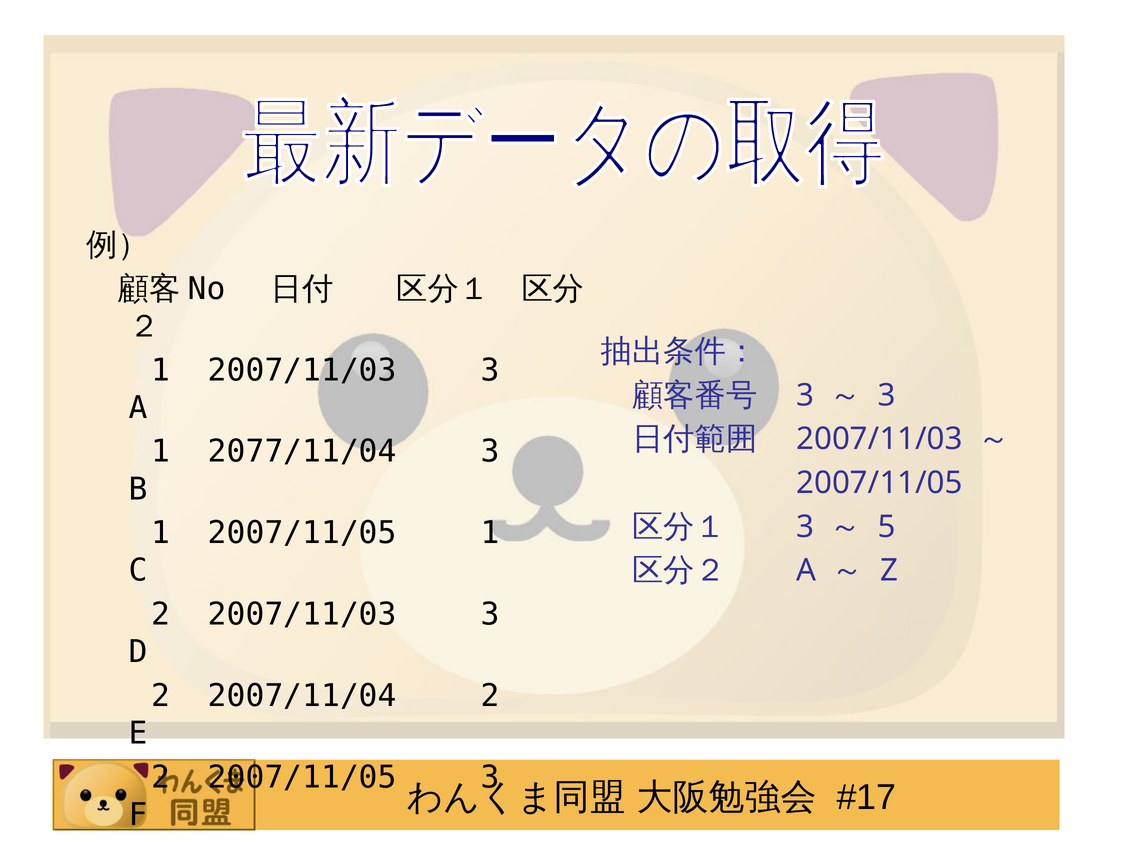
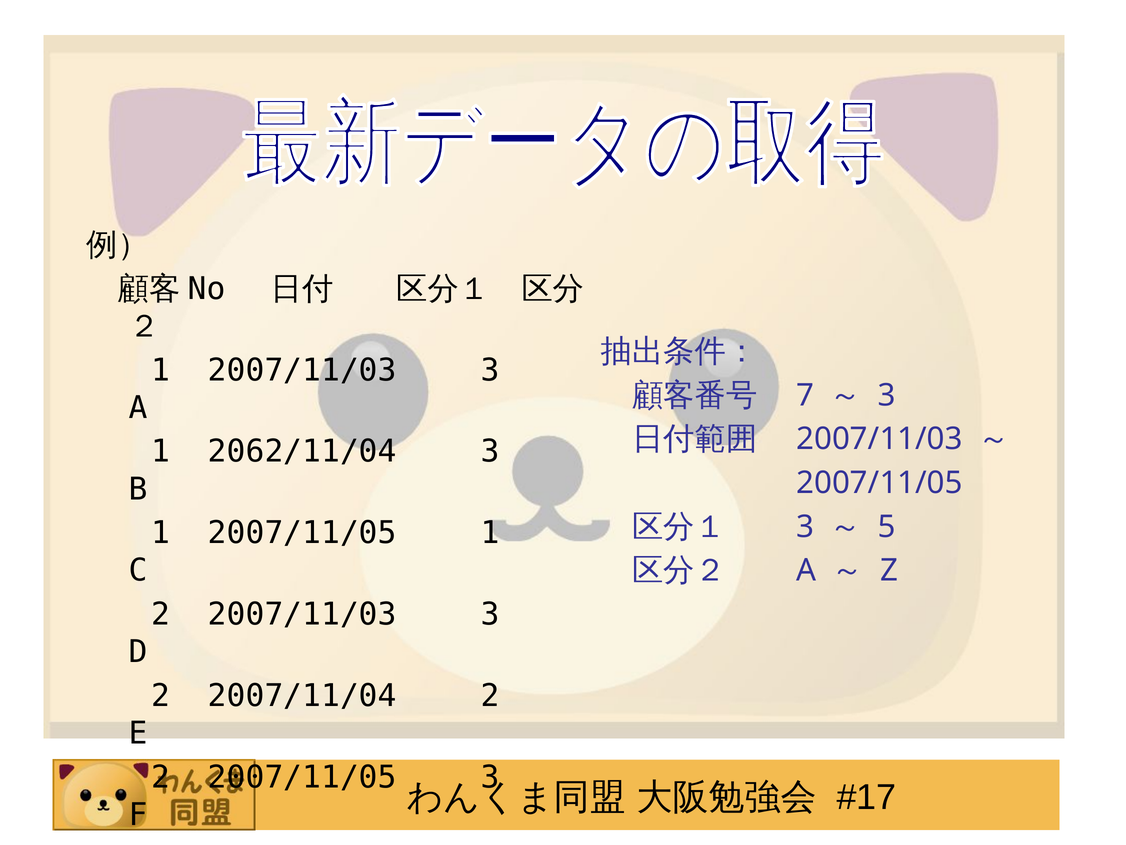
3 at (805, 395): 3 -> 7
2077/11/04: 2077/11/04 -> 2062/11/04
